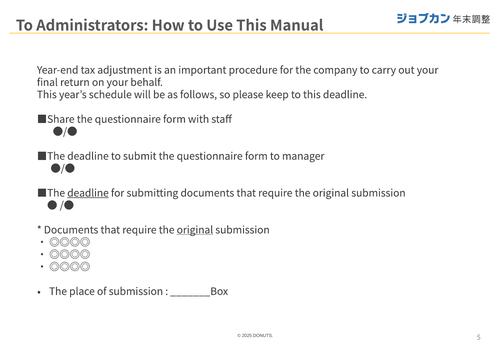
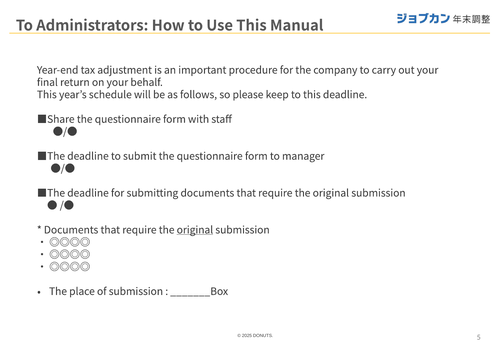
deadline at (88, 193) underline: present -> none
